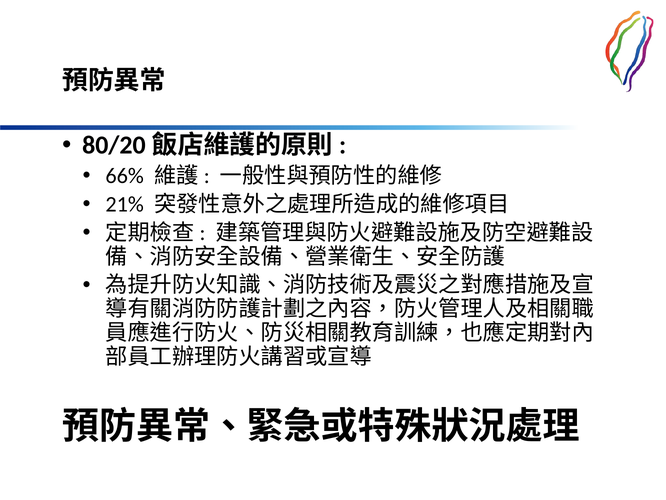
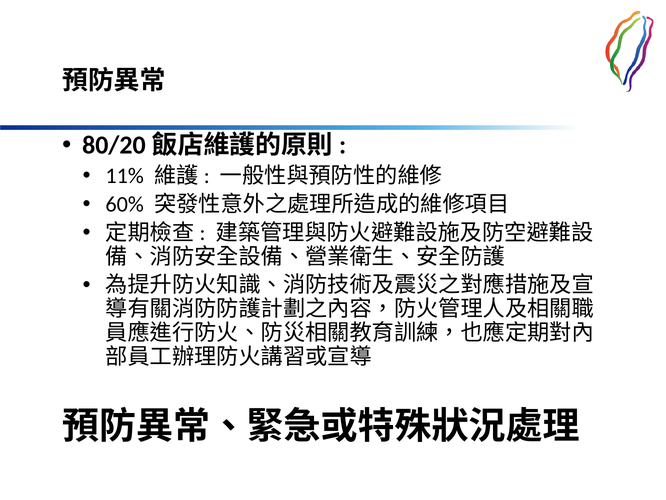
66%: 66% -> 11%
21%: 21% -> 60%
